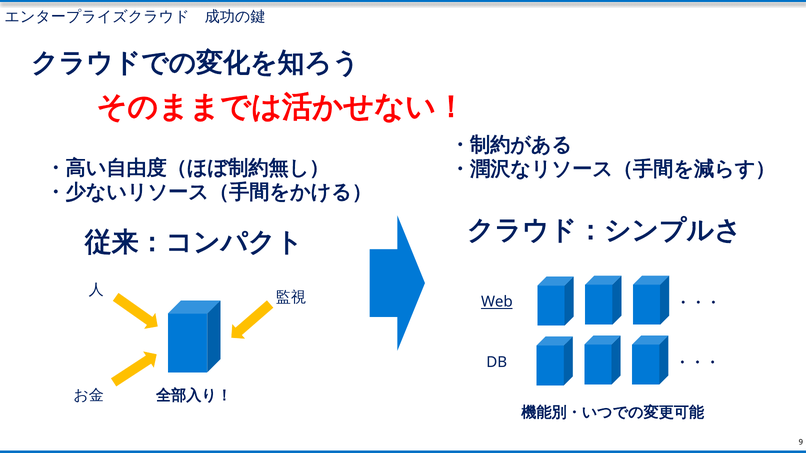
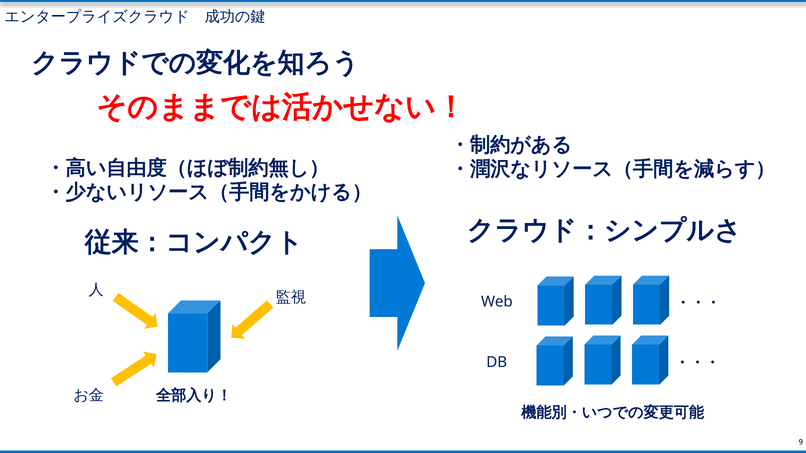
Web underline: present -> none
